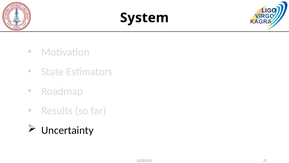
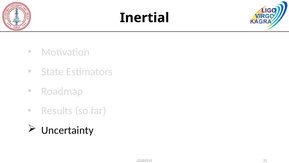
System: System -> Inertial
